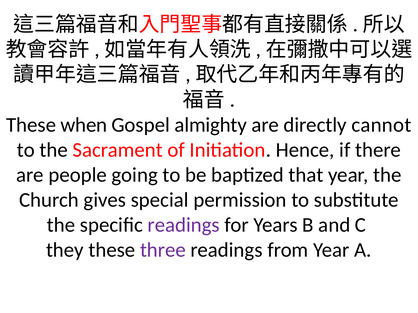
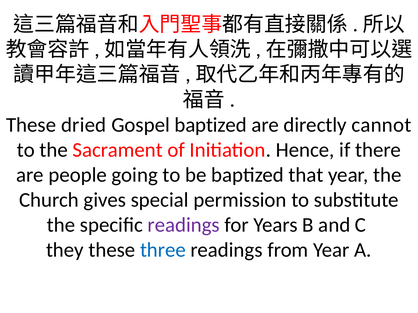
when: when -> dried
Gospel almighty: almighty -> baptized
three colour: purple -> blue
